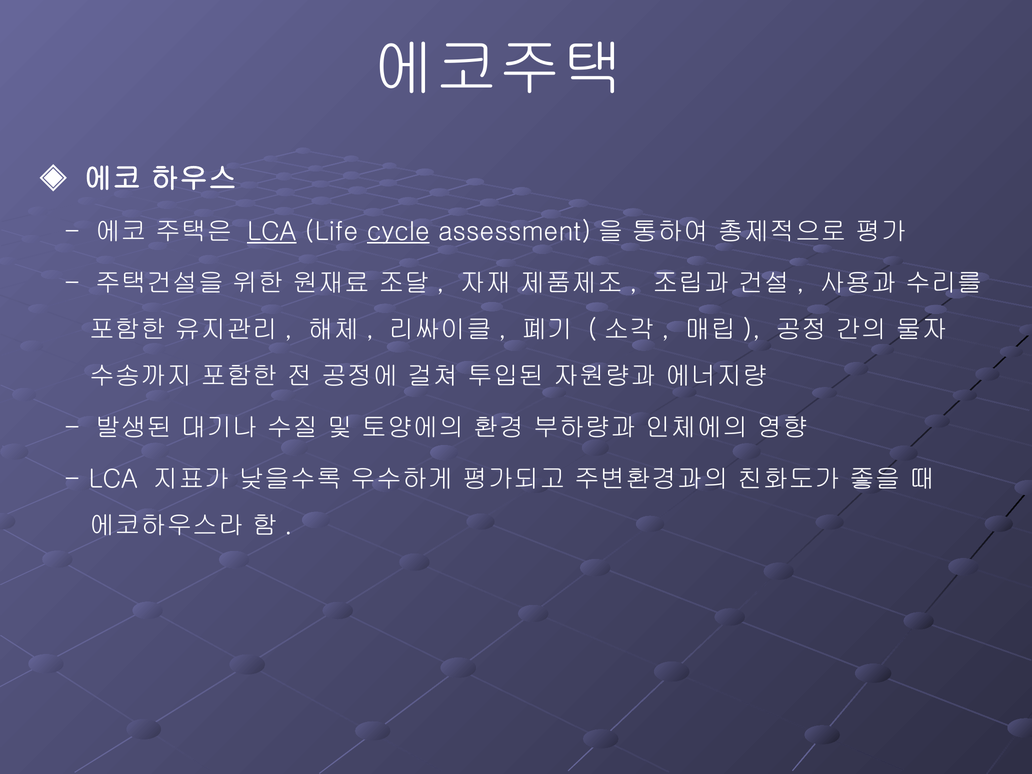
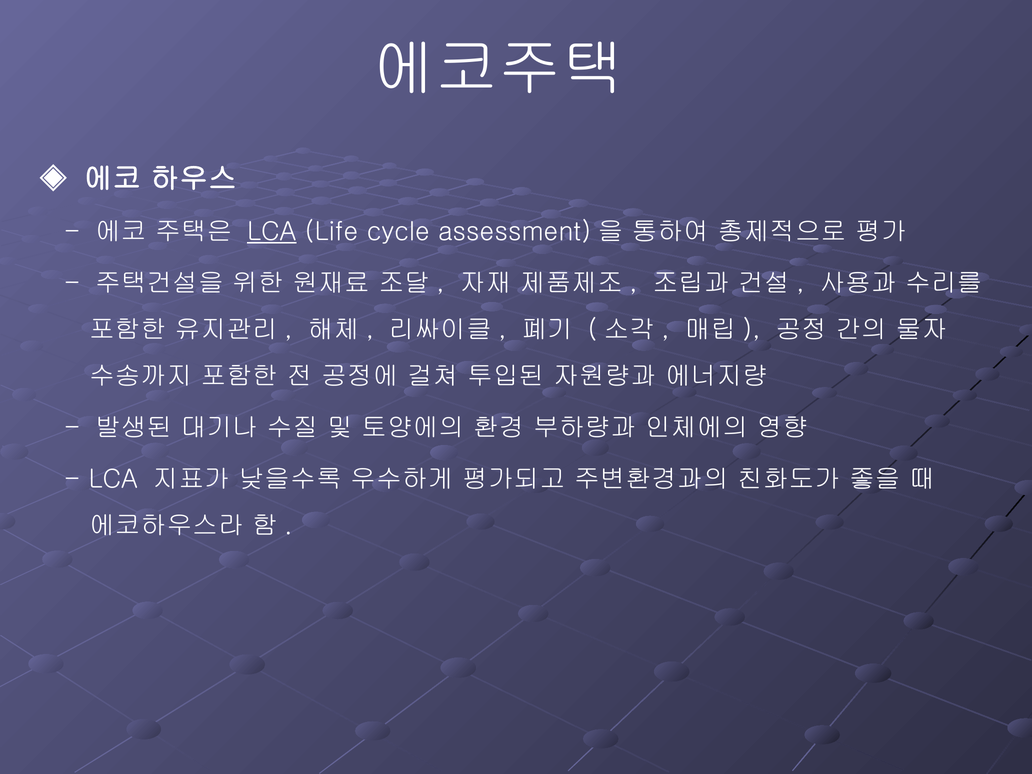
cycle underline: present -> none
